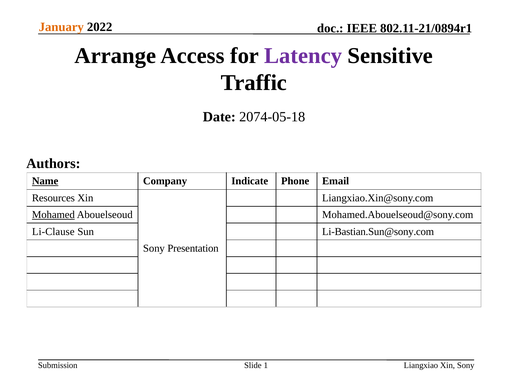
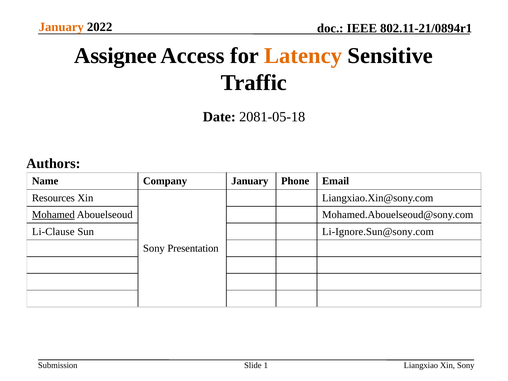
Arrange: Arrange -> Assignee
Latency colour: purple -> orange
2074-05-18: 2074-05-18 -> 2081-05-18
Name underline: present -> none
Company Indicate: Indicate -> January
Li-Bastian.Sun@sony.com: Li-Bastian.Sun@sony.com -> Li-Ignore.Sun@sony.com
